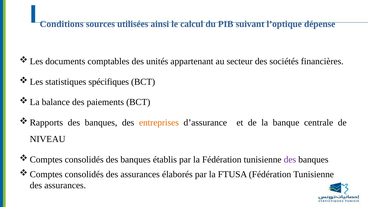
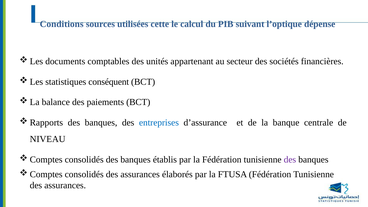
ainsi: ainsi -> cette
spécifiques: spécifiques -> conséquent
entreprises colour: orange -> blue
